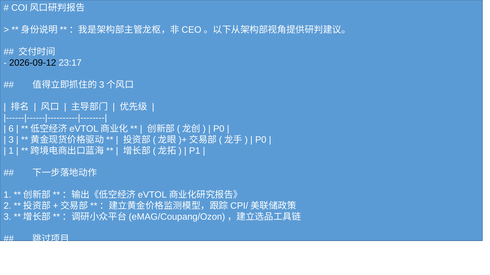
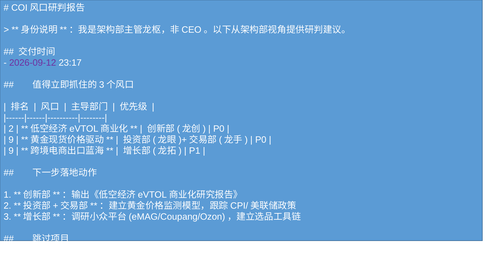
2026-09-12 colour: black -> purple
6 at (11, 129): 6 -> 2
3 at (11, 140): 3 -> 9
1 at (11, 151): 1 -> 9
